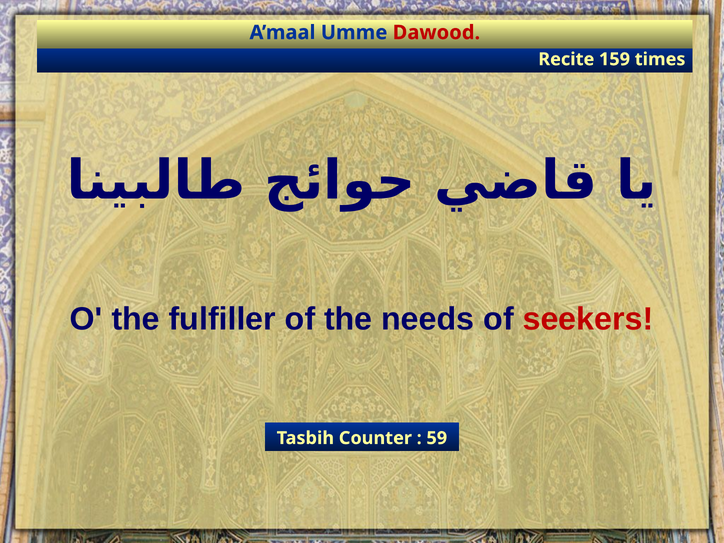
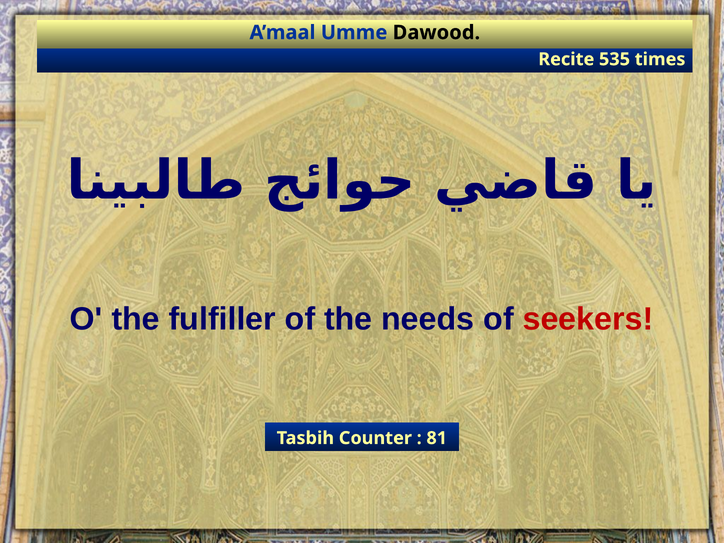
Dawood colour: red -> black
159: 159 -> 535
59: 59 -> 81
